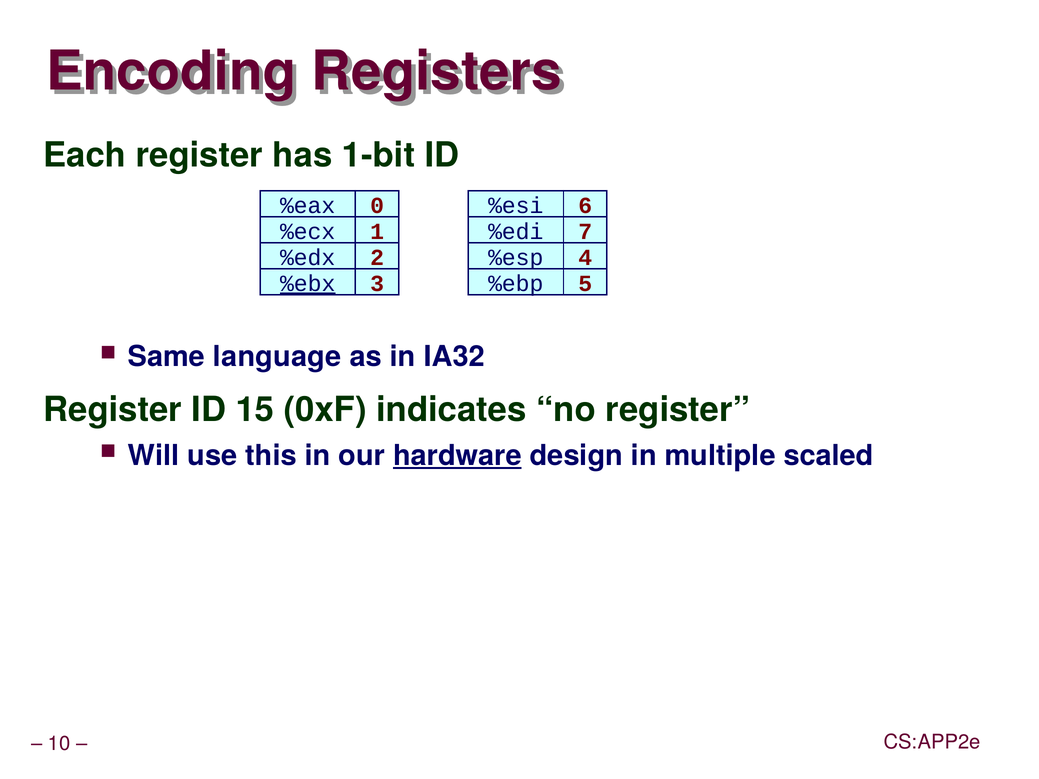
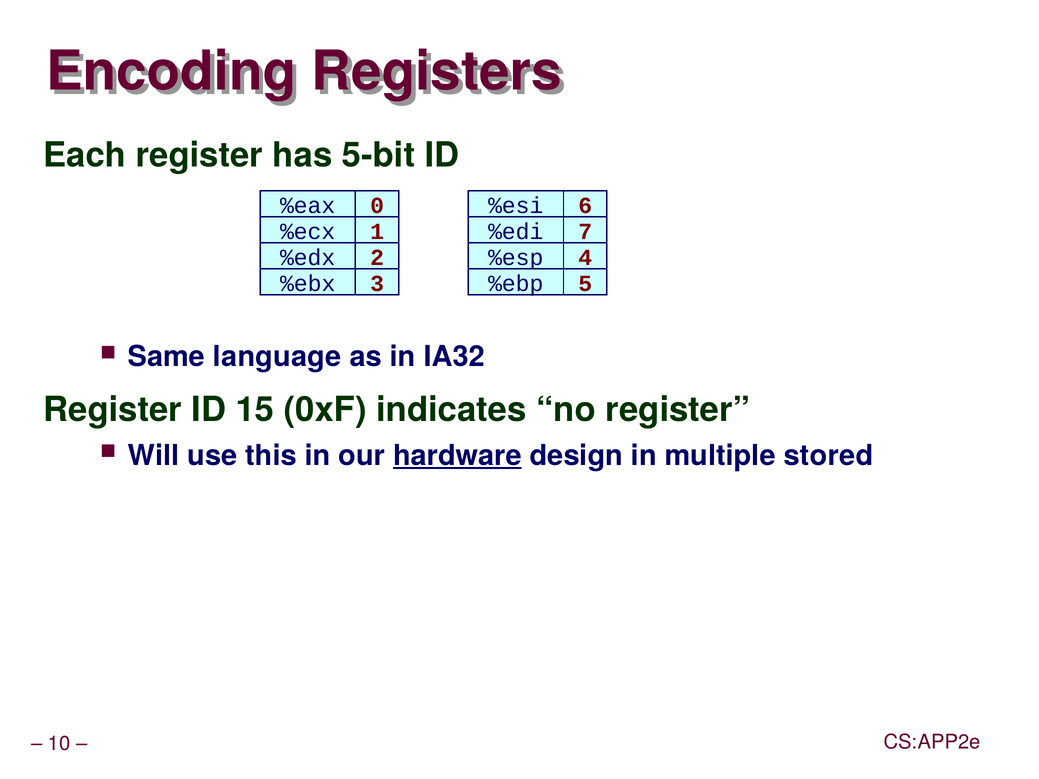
1-bit: 1-bit -> 5-bit
%ebx underline: present -> none
scaled: scaled -> stored
